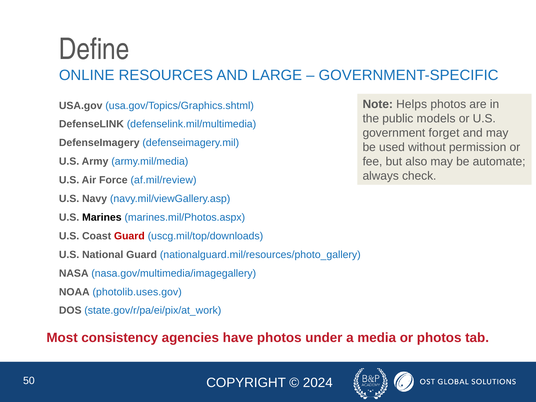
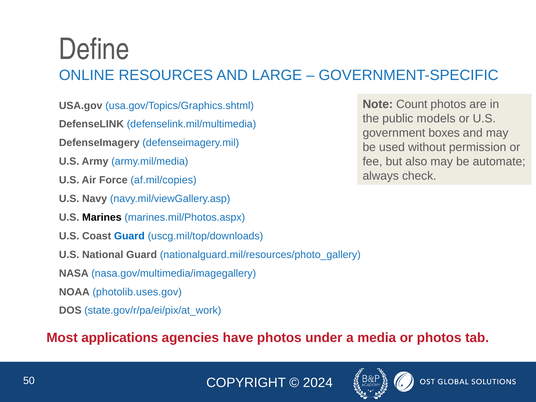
Helps: Helps -> Count
forget: forget -> boxes
af.mil/review: af.mil/review -> af.mil/copies
Guard at (129, 236) colour: red -> blue
consistency: consistency -> applications
